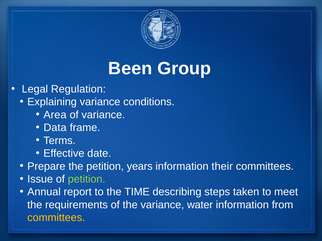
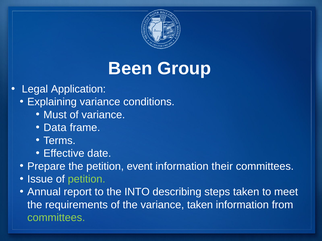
Regulation: Regulation -> Application
Area: Area -> Must
years: years -> event
TIME: TIME -> INTO
variance water: water -> taken
committees at (56, 218) colour: yellow -> light green
